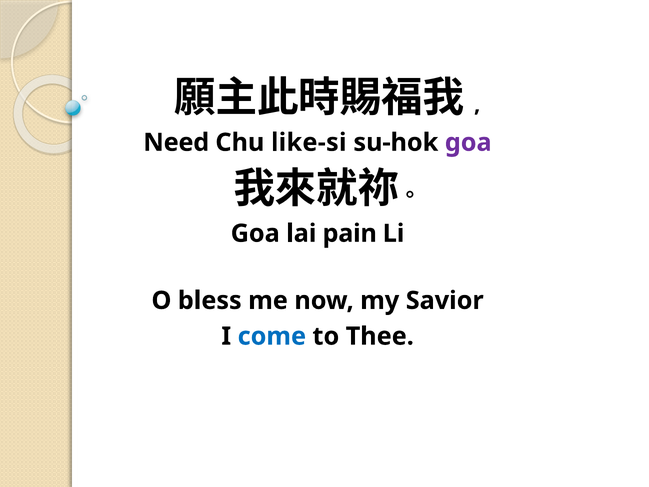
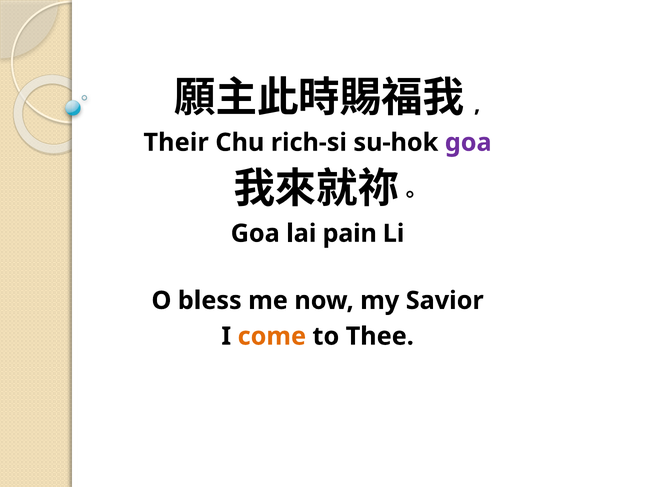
Need: Need -> Their
like-si: like-si -> rich-si
come colour: blue -> orange
